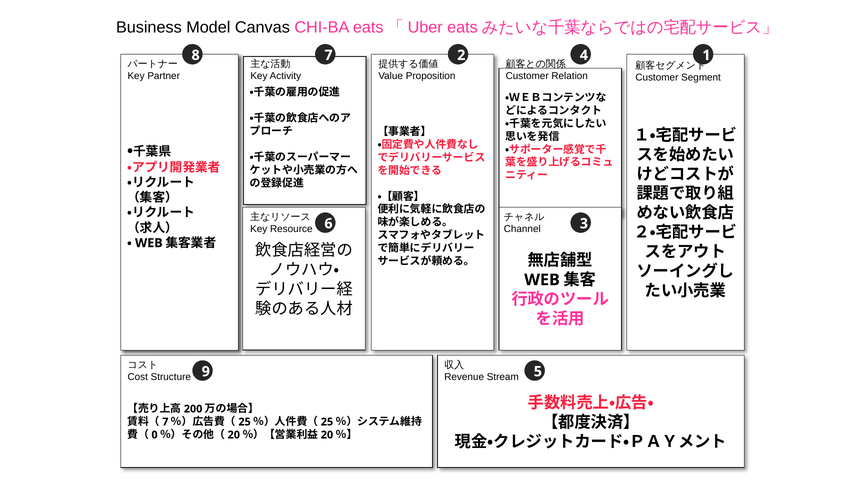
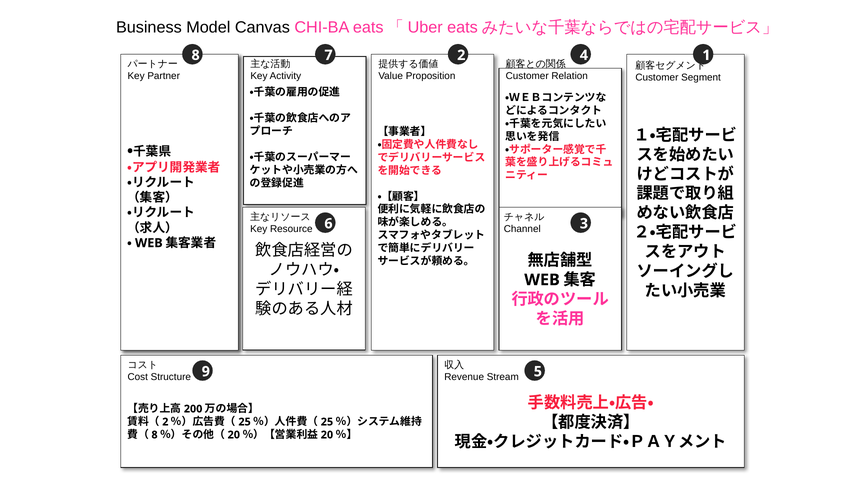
7 at (165, 422): 7 -> 2
0 at (155, 435): 0 -> 8
